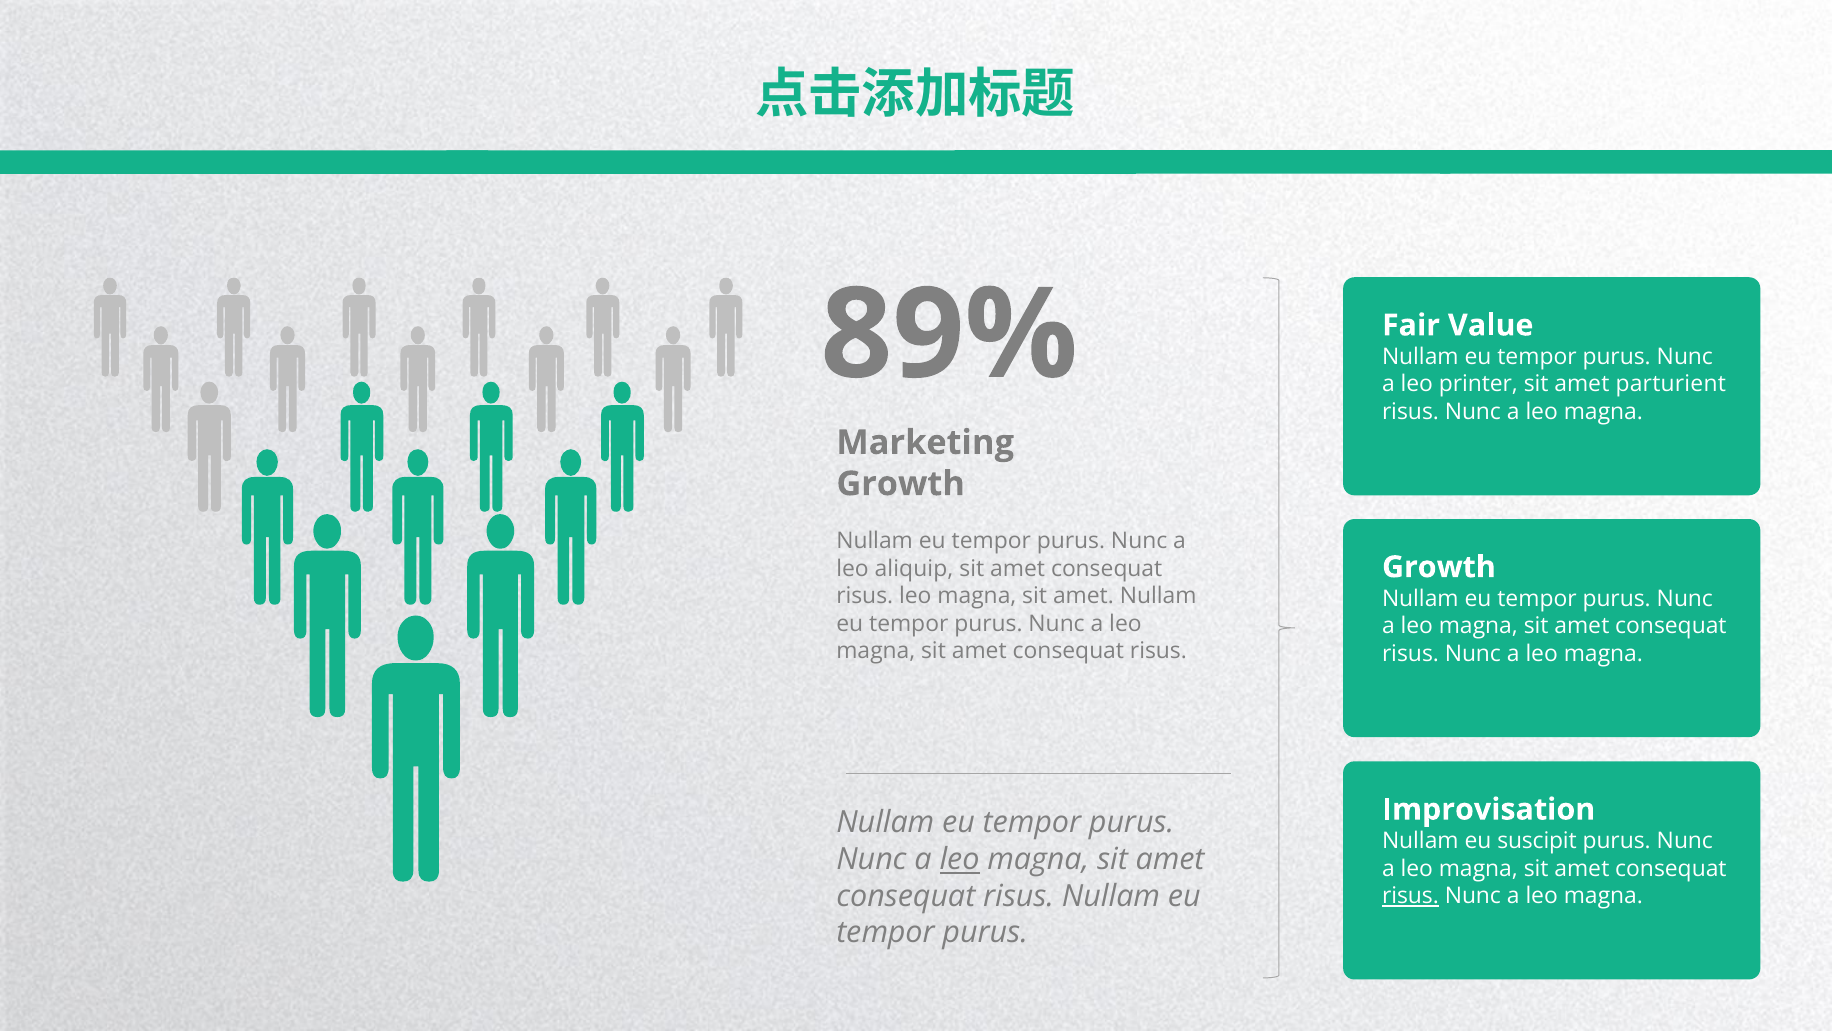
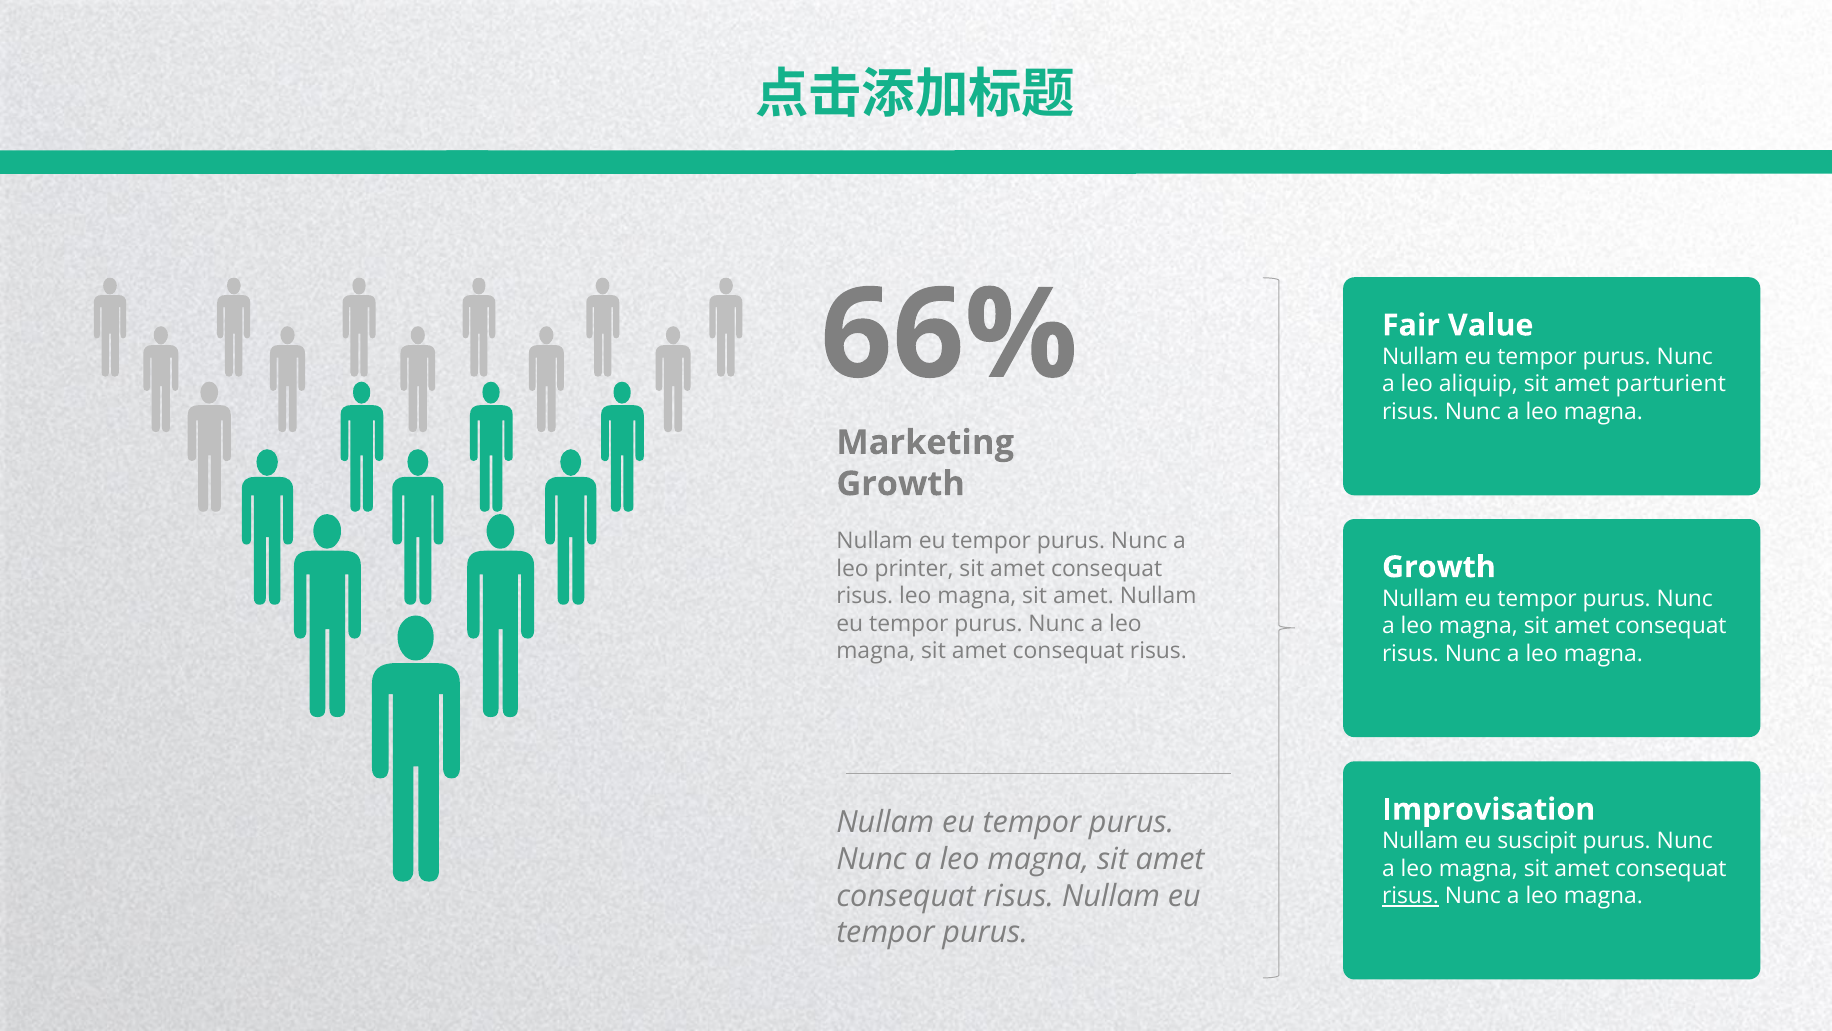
89%: 89% -> 66%
printer: printer -> aliquip
aliquip: aliquip -> printer
leo at (960, 859) underline: present -> none
